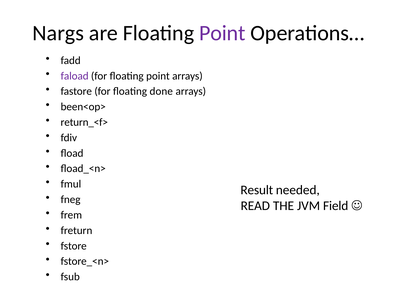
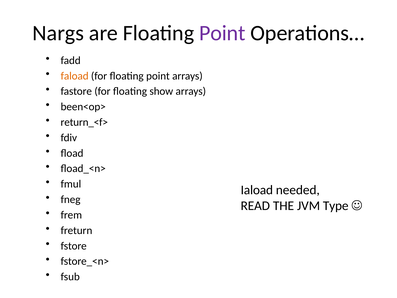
faload colour: purple -> orange
done: done -> show
Result: Result -> Iaload
Field: Field -> Type
